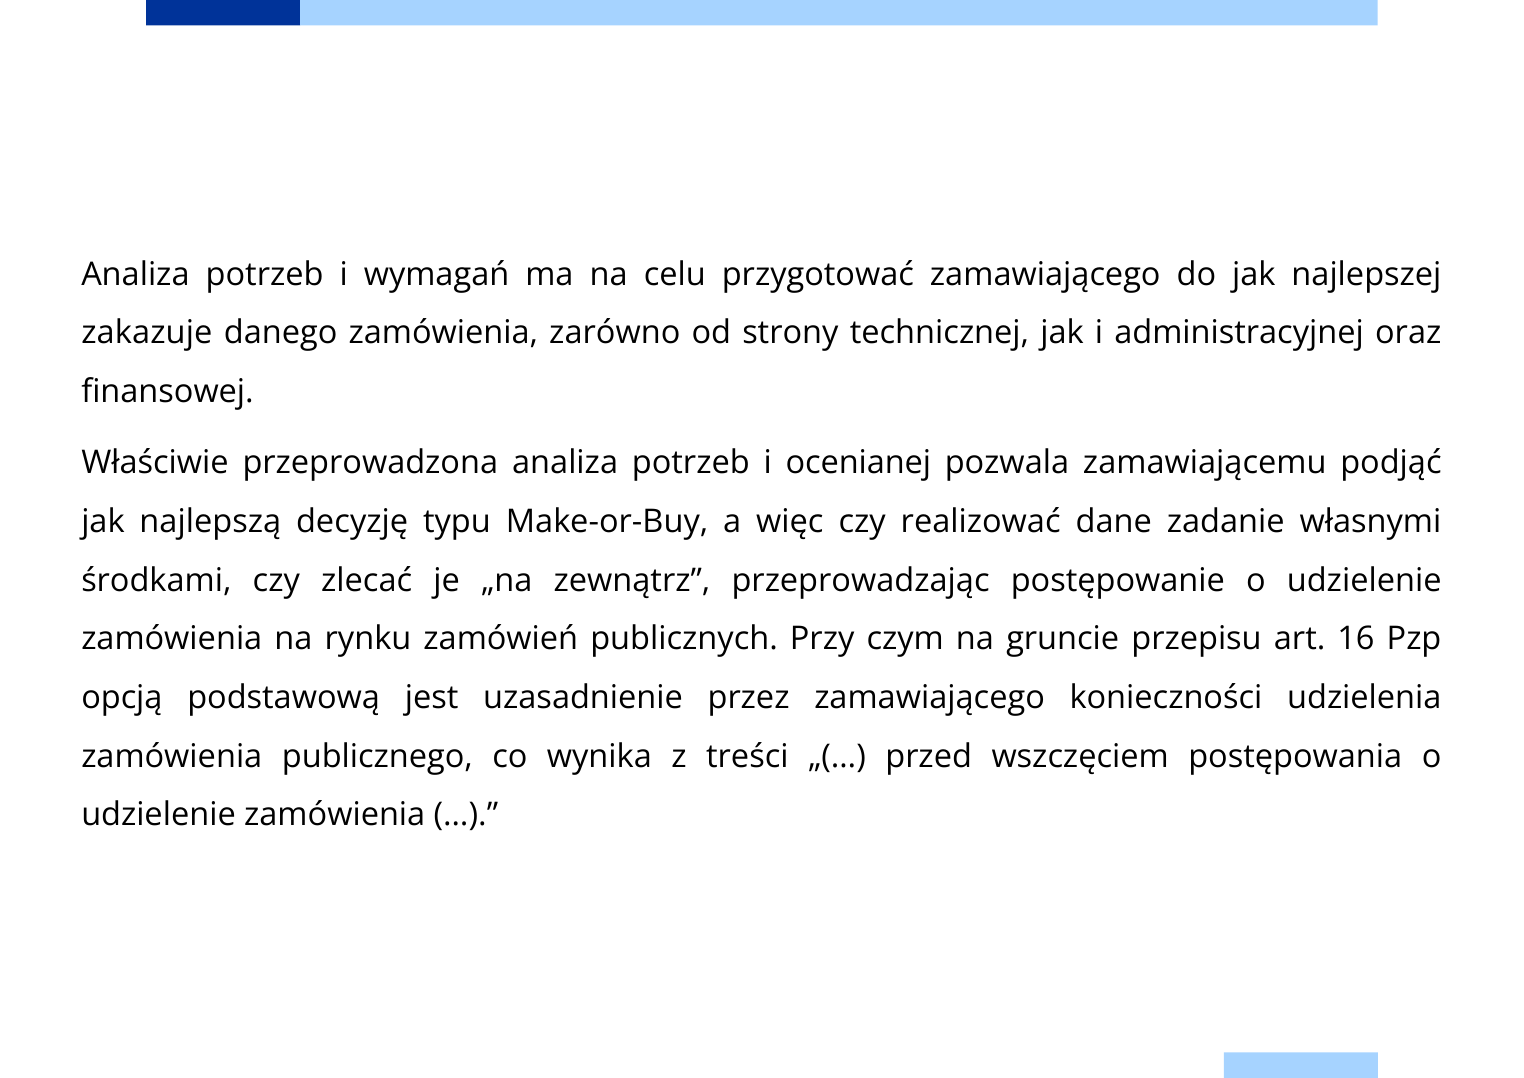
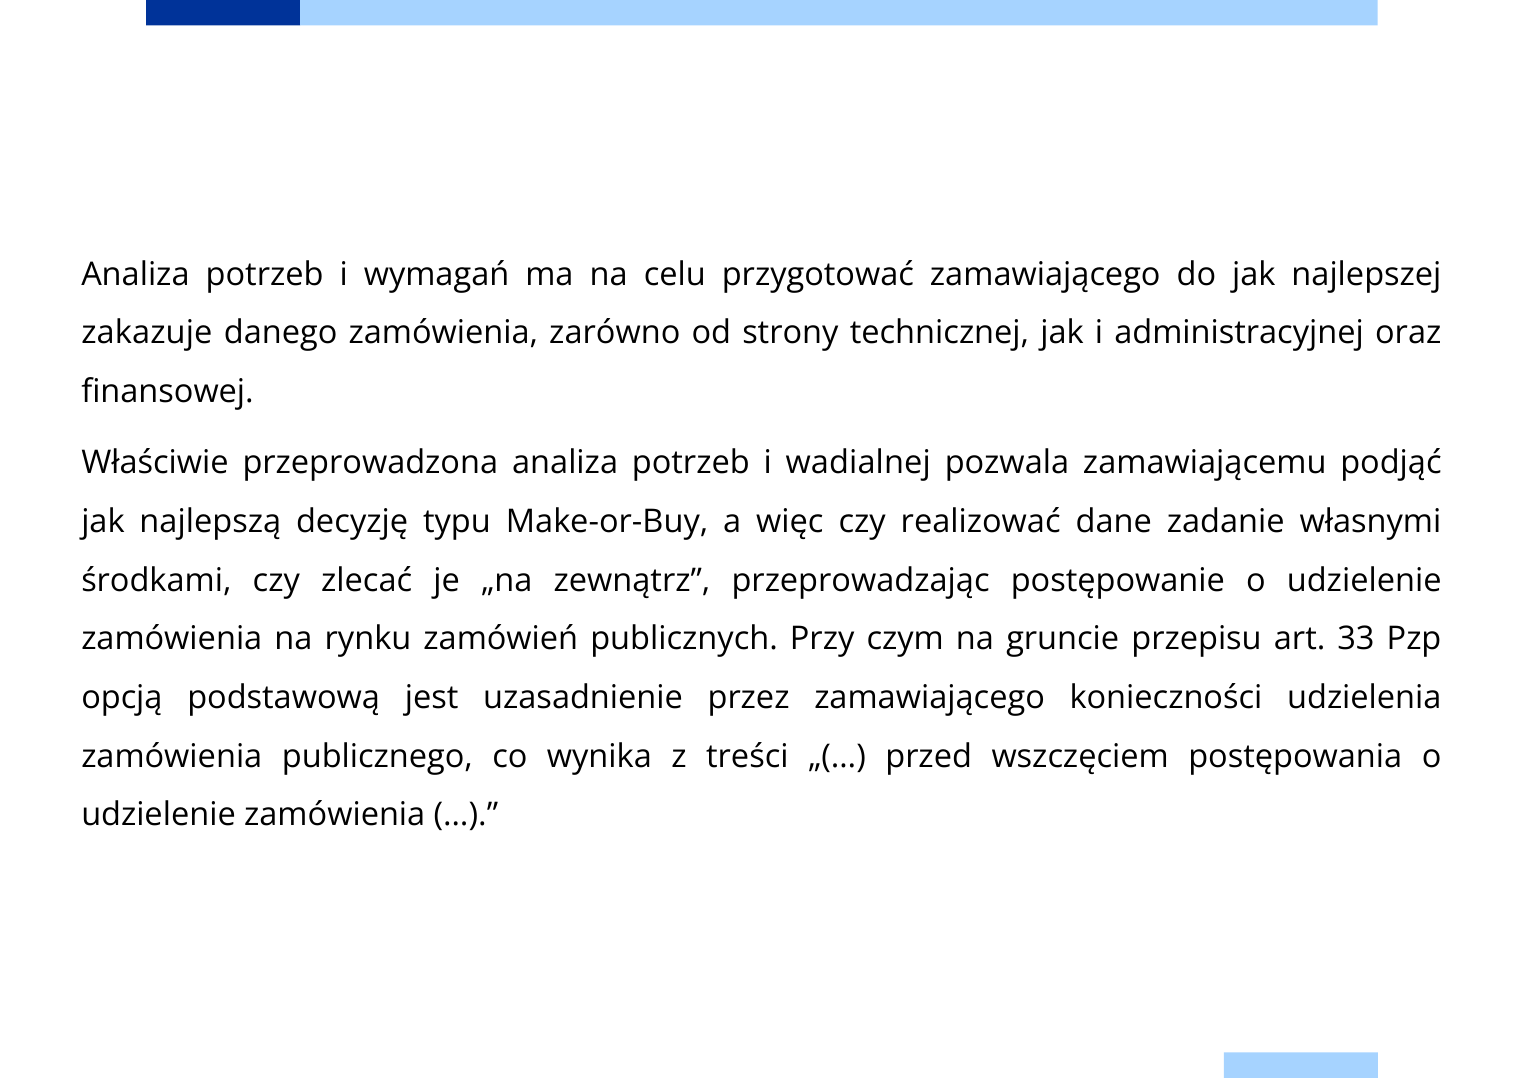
ocenianej: ocenianej -> wadialnej
16: 16 -> 33
